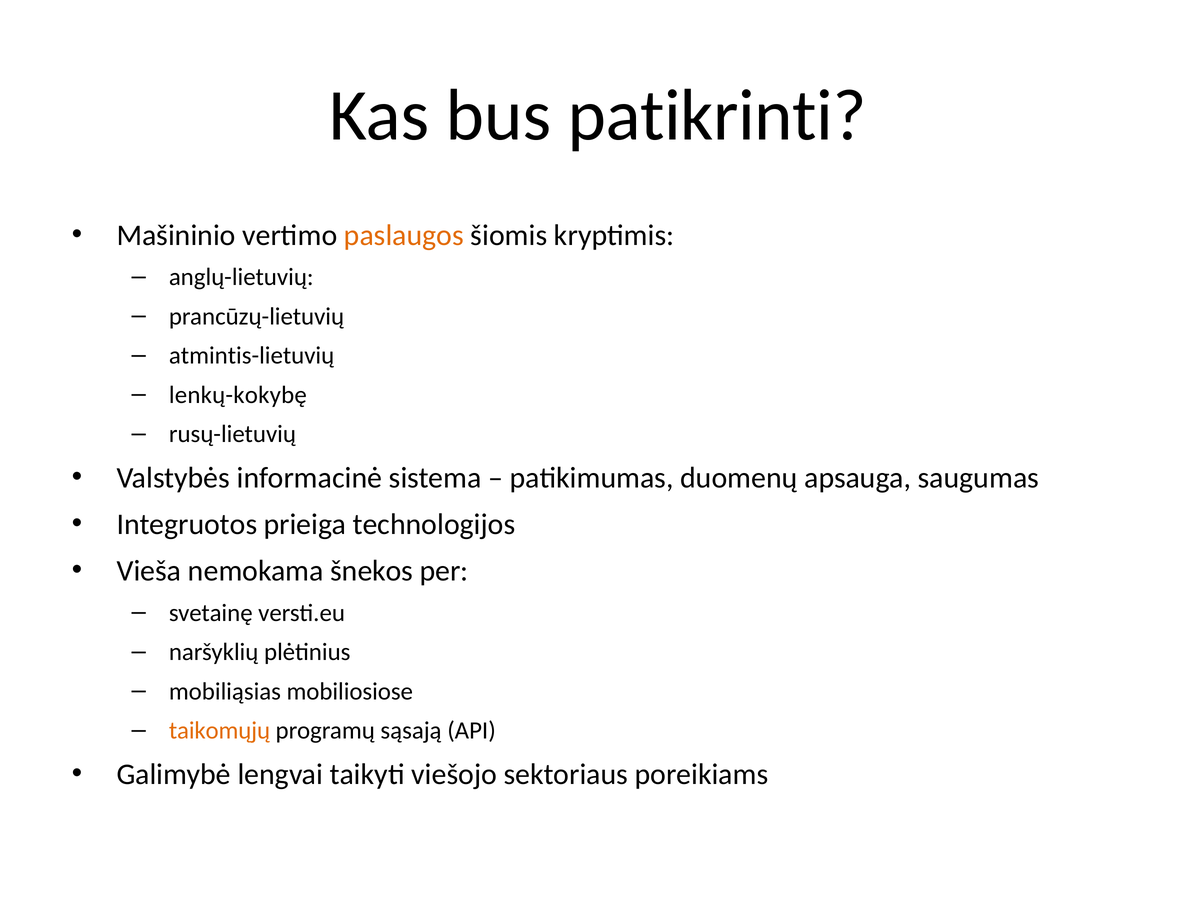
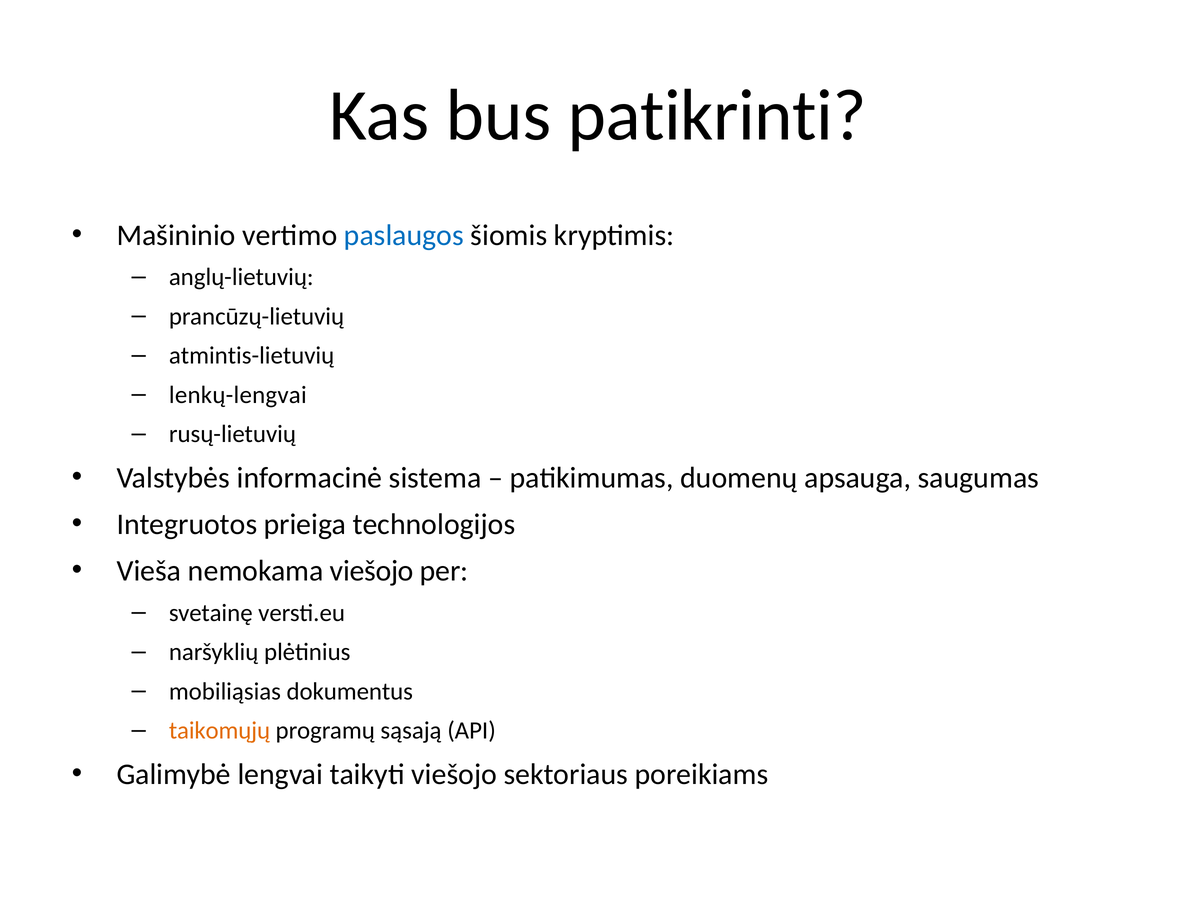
paslaugos colour: orange -> blue
lenkų-kokybę: lenkų-kokybę -> lenkų-lengvai
nemokama šnekos: šnekos -> viešojo
mobiliosiose: mobiliosiose -> dokumentus
